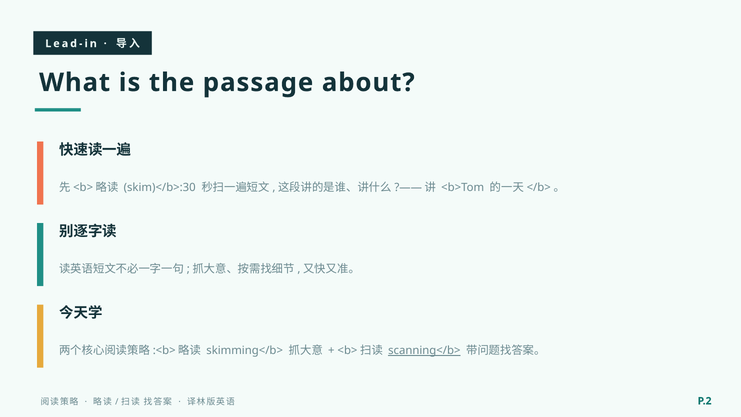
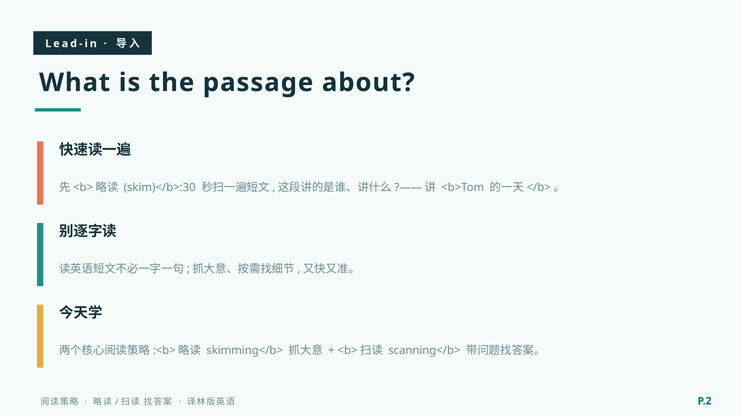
scanning</b> underline: present -> none
